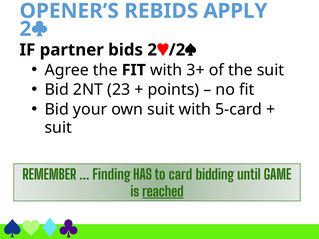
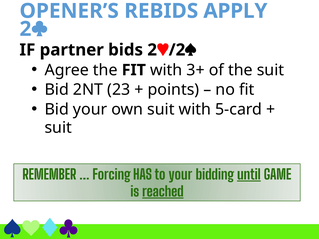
Finding: Finding -> Forcing
to card: card -> your
until underline: none -> present
